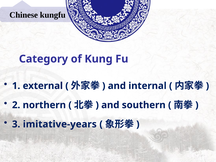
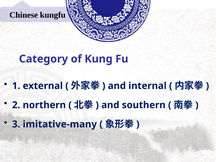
imitative-years: imitative-years -> imitative-many
